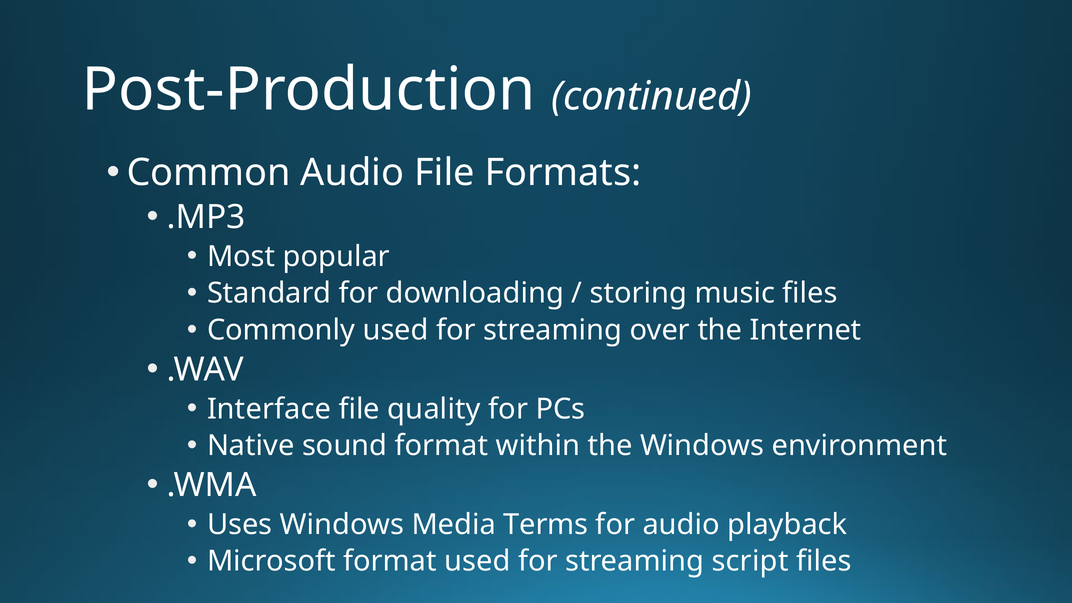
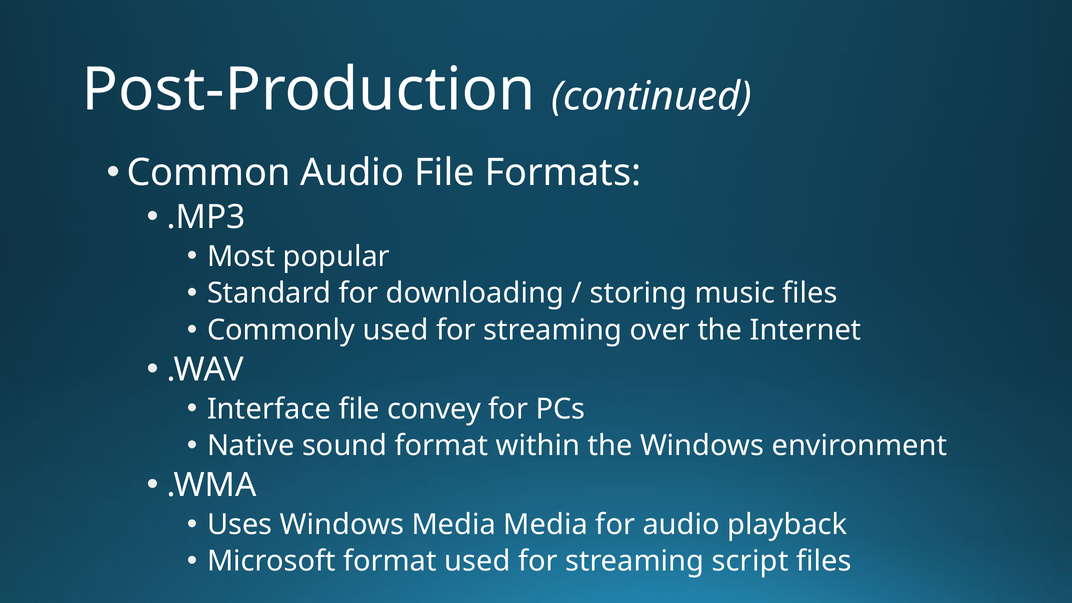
quality: quality -> convey
Media Terms: Terms -> Media
